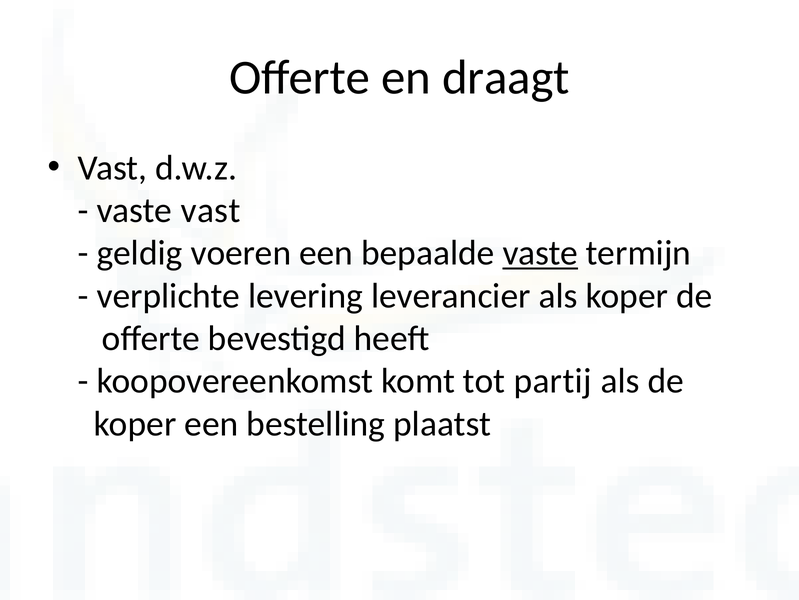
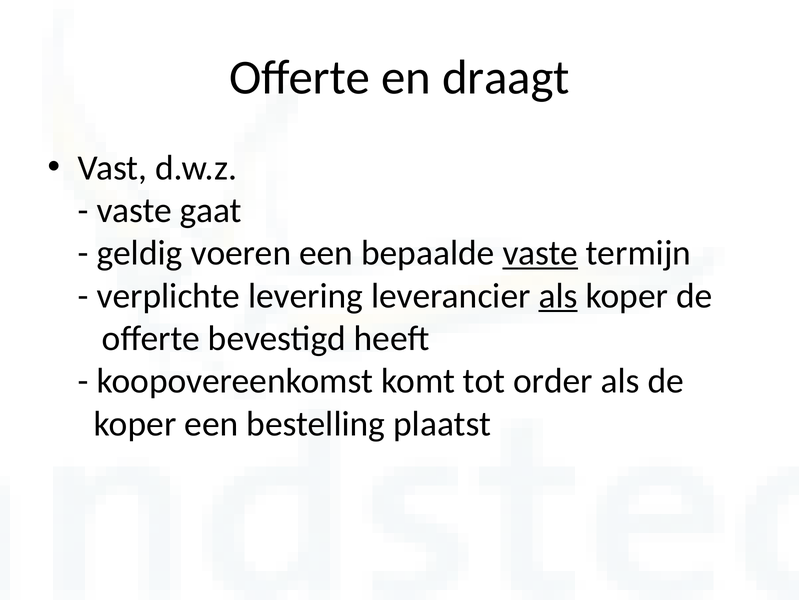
vaste vast: vast -> gaat
als at (558, 295) underline: none -> present
partij: partij -> order
